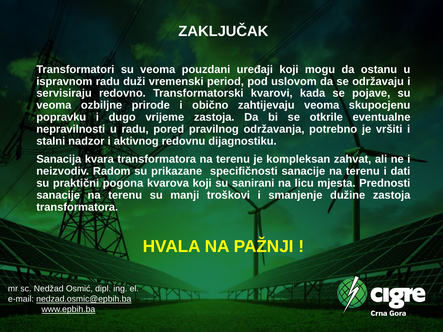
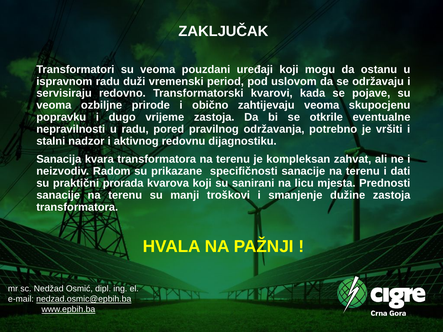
pogona: pogona -> prorada
